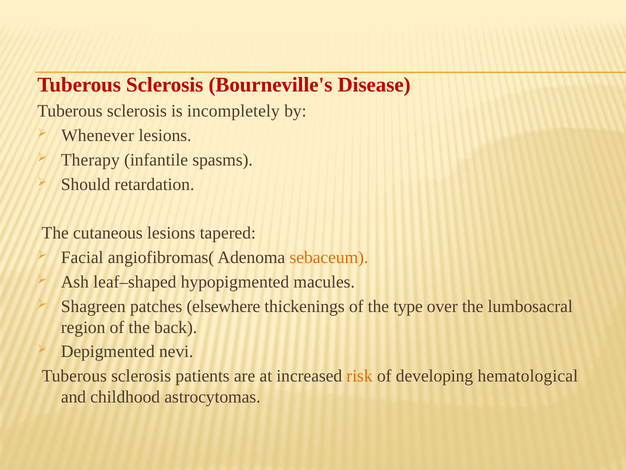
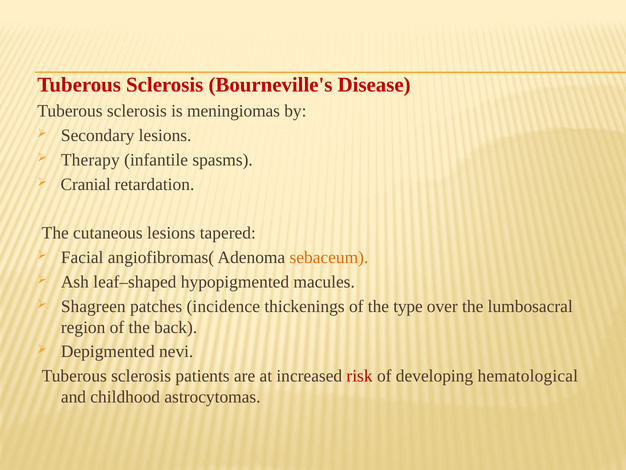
incompletely: incompletely -> meningiomas
Whenever: Whenever -> Secondary
Should: Should -> Cranial
elsewhere: elsewhere -> incidence
risk colour: orange -> red
